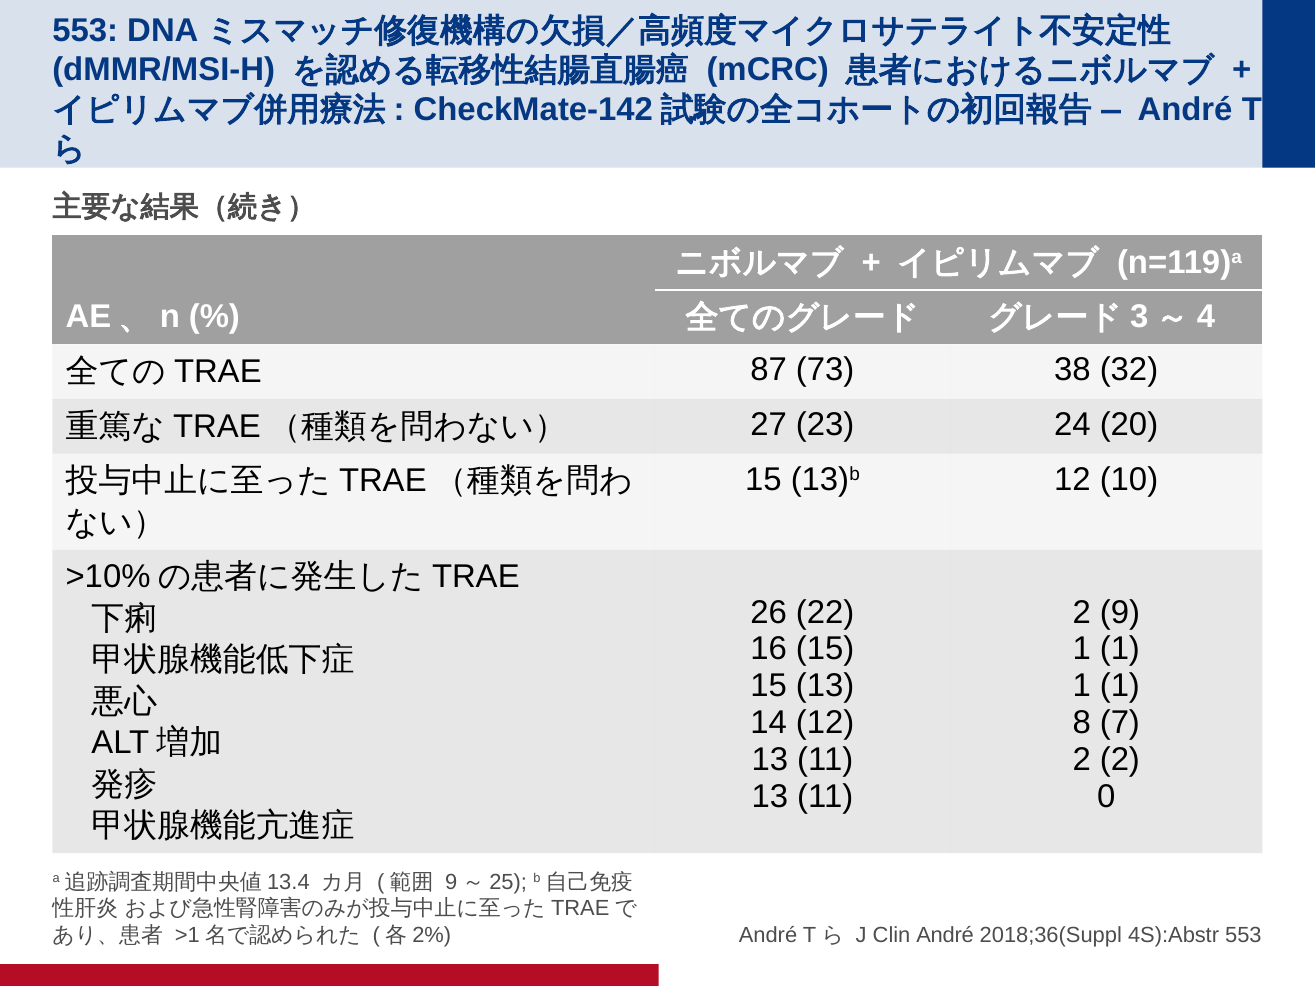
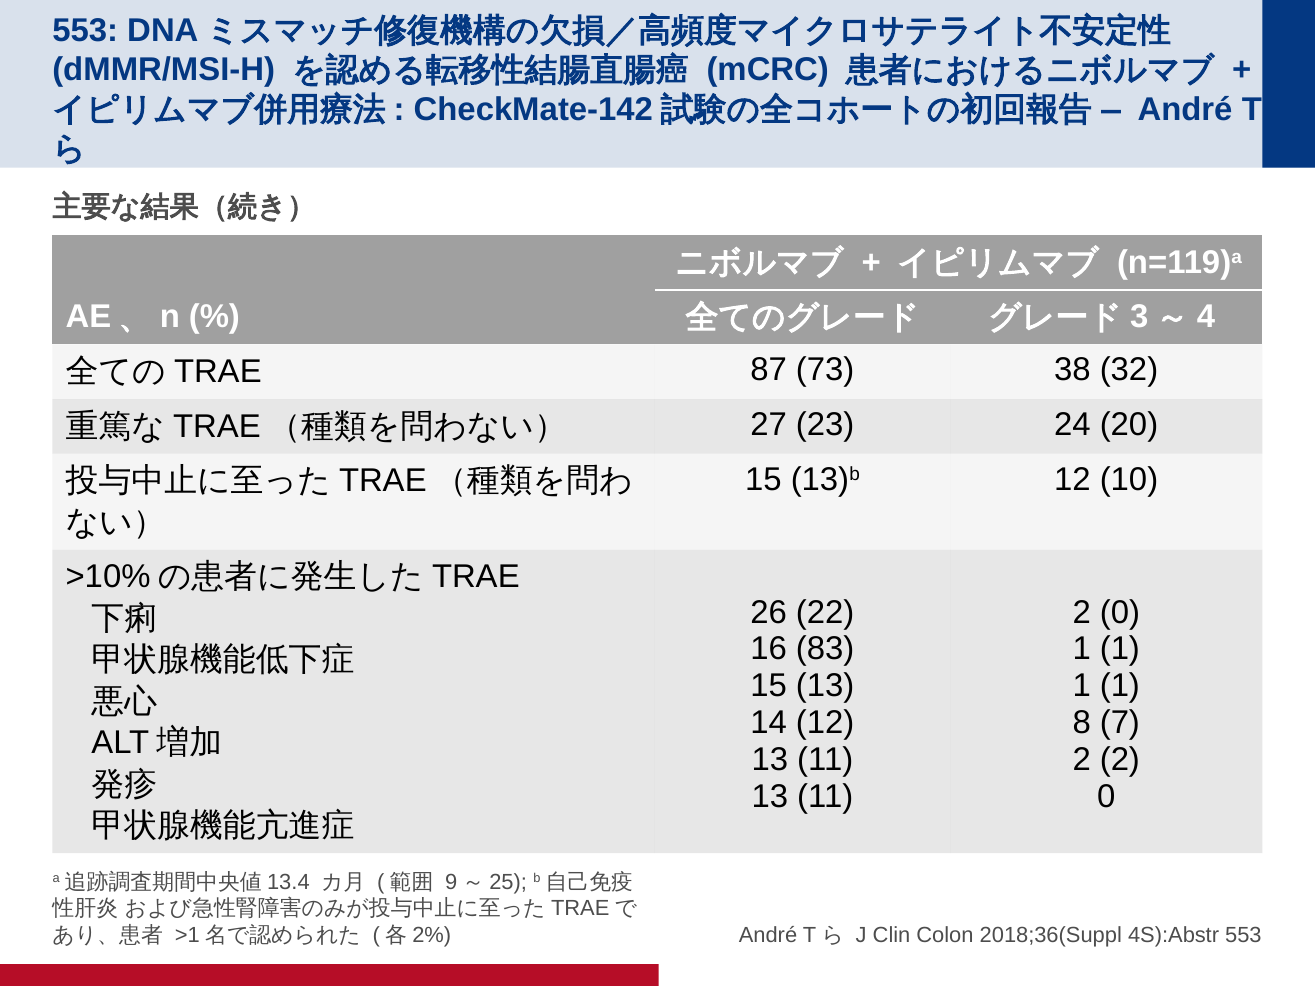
9 at (1120, 612): 9 -> 0
16 15: 15 -> 83
Clin André: André -> Colon
